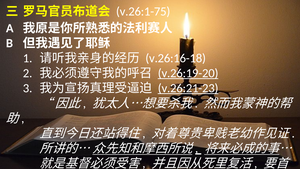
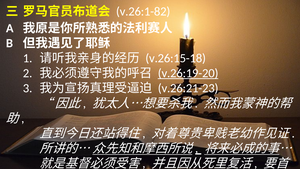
v.26:1-75: v.26:1-75 -> v.26:1-82
v.26:16-18: v.26:16-18 -> v.26:15-18
v.26:21-23 underline: present -> none
